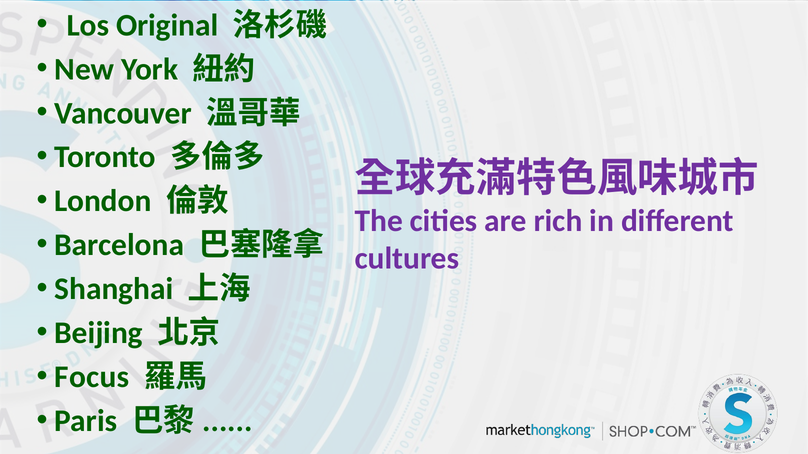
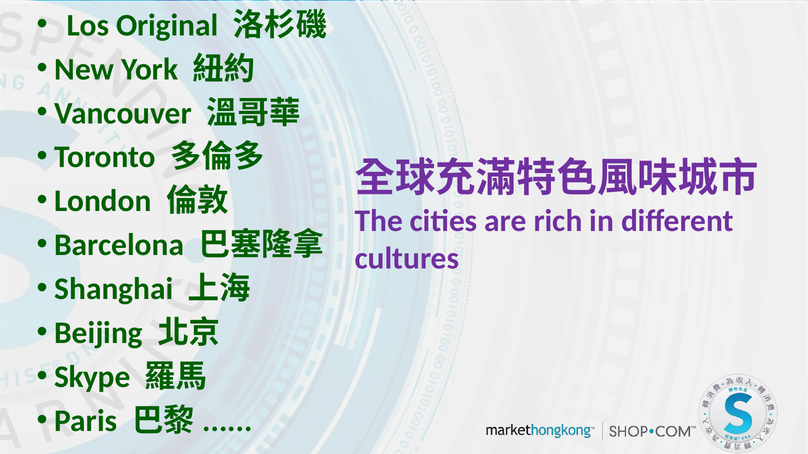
Focus: Focus -> Skype
